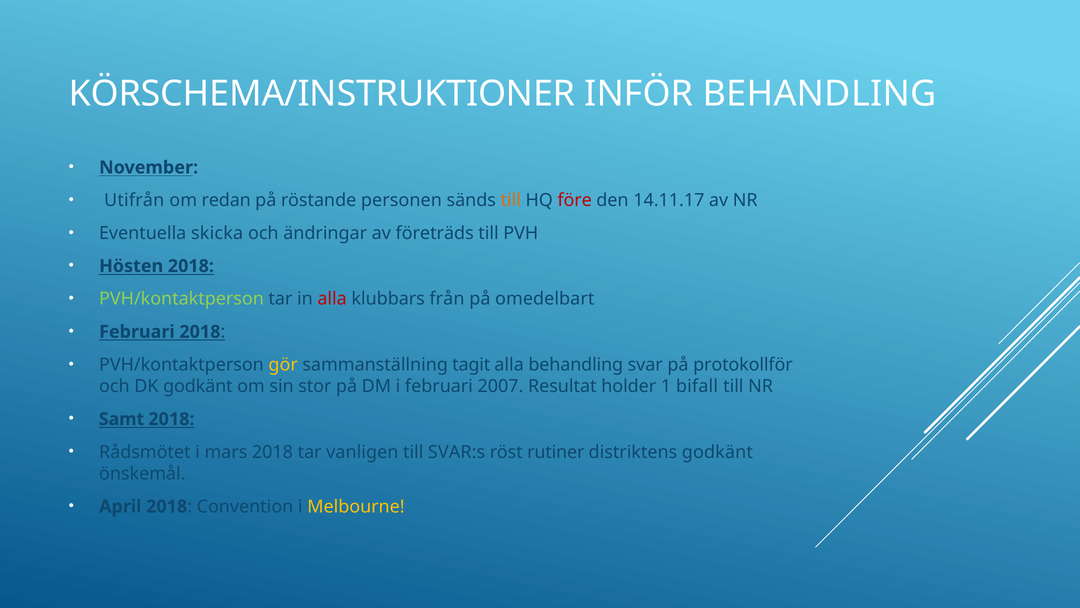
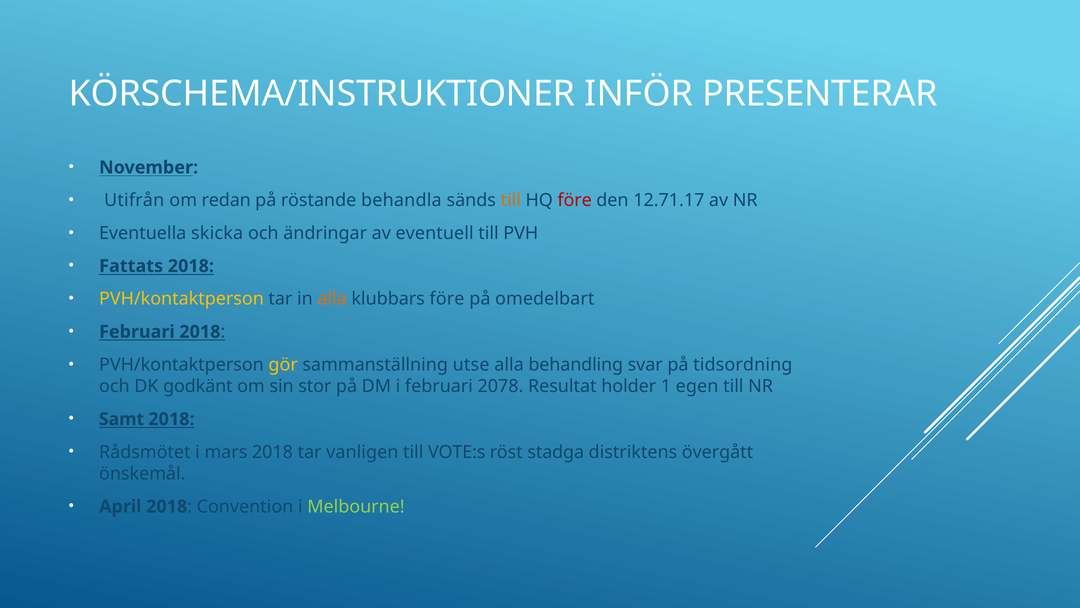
INFÖR BEHANDLING: BEHANDLING -> PRESENTERAR
personen: personen -> behandla
14.11.17: 14.11.17 -> 12.71.17
företräds: företräds -> eventuell
Hösten: Hösten -> Fattats
PVH/kontaktperson at (181, 299) colour: light green -> yellow
alla at (332, 299) colour: red -> orange
klubbars från: från -> före
tagit: tagit -> utse
protokollför: protokollför -> tidsordning
2007: 2007 -> 2078
bifall: bifall -> egen
SVAR:s: SVAR:s -> VOTE:s
rutiner: rutiner -> stadga
distriktens godkänt: godkänt -> övergått
Melbourne colour: yellow -> light green
